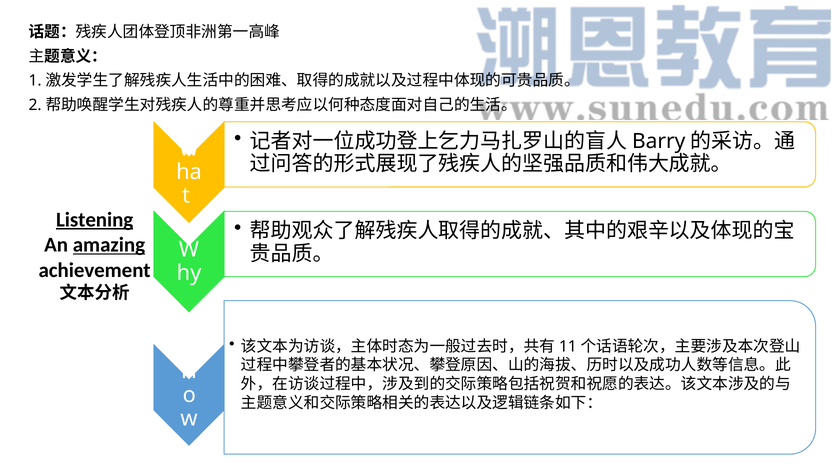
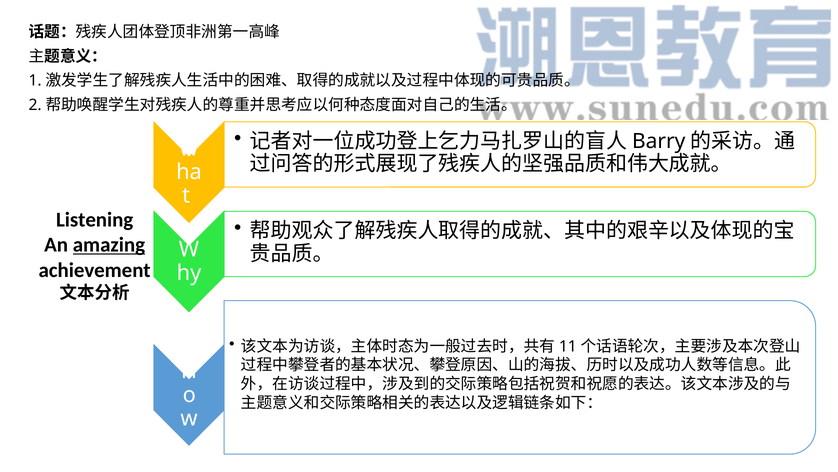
Listening underline: present -> none
